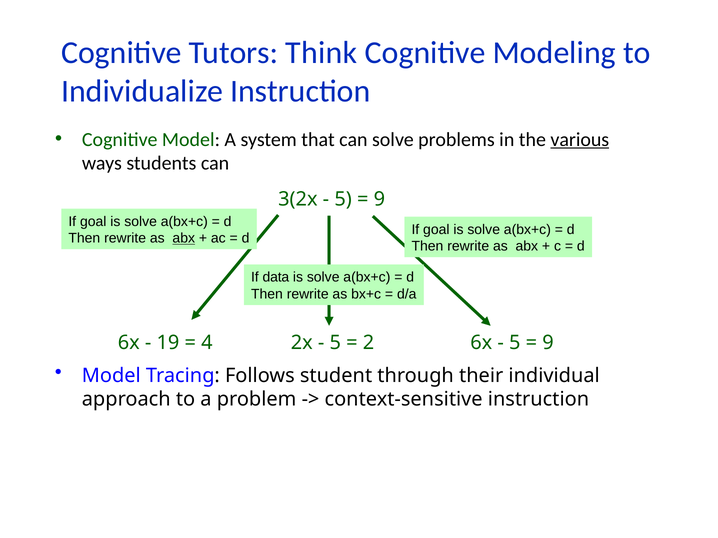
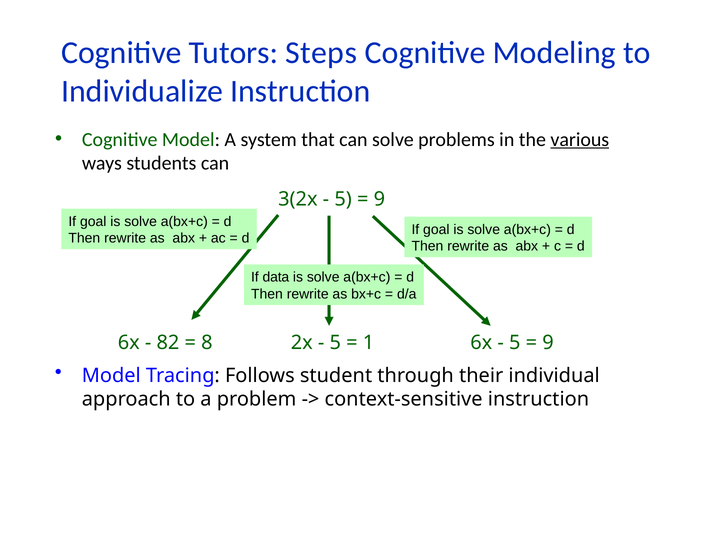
Think: Think -> Steps
abx at (184, 239) underline: present -> none
19: 19 -> 82
4: 4 -> 8
2: 2 -> 1
